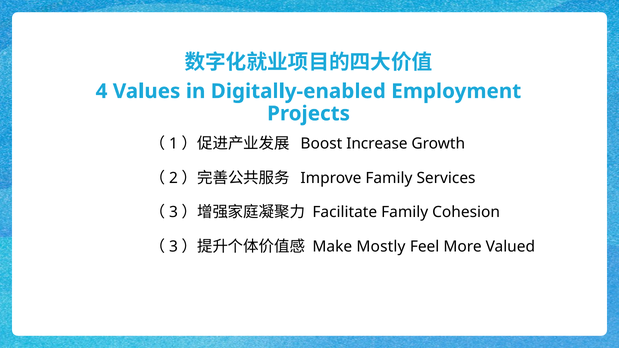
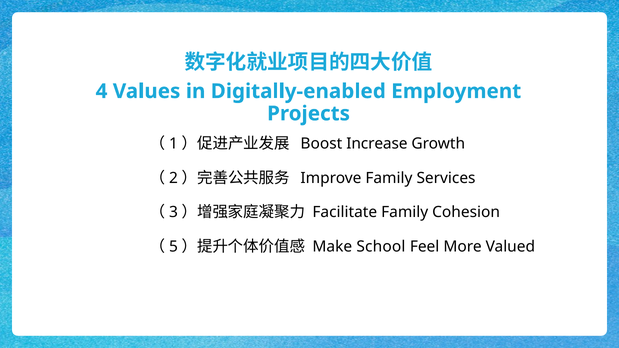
3 at (173, 247): 3 -> 5
Mostly: Mostly -> School
